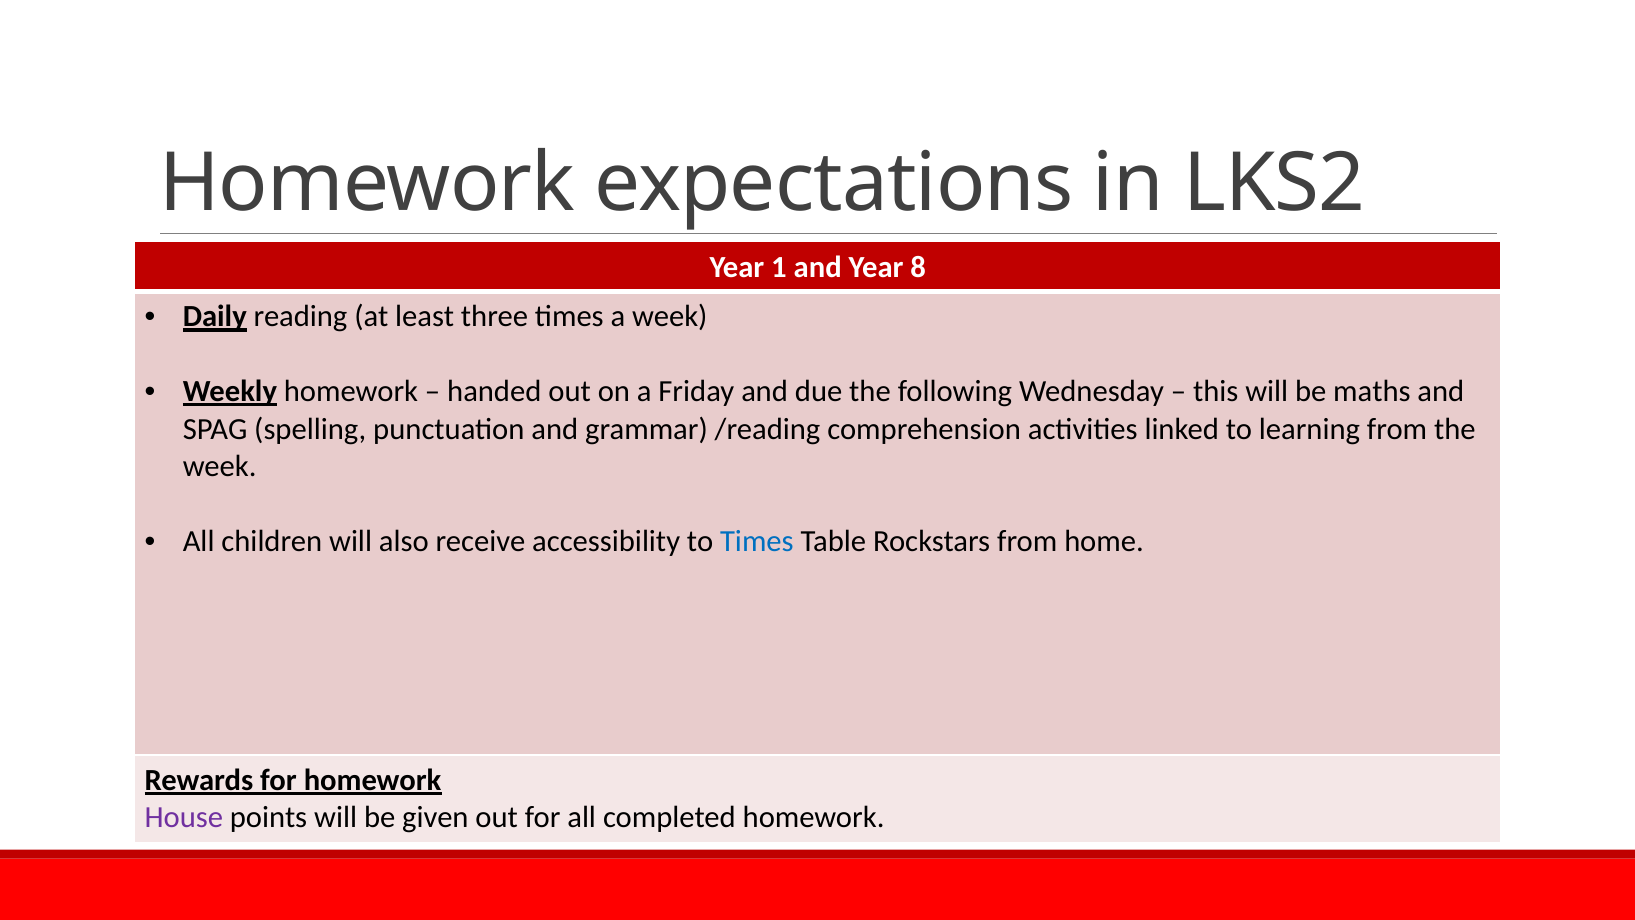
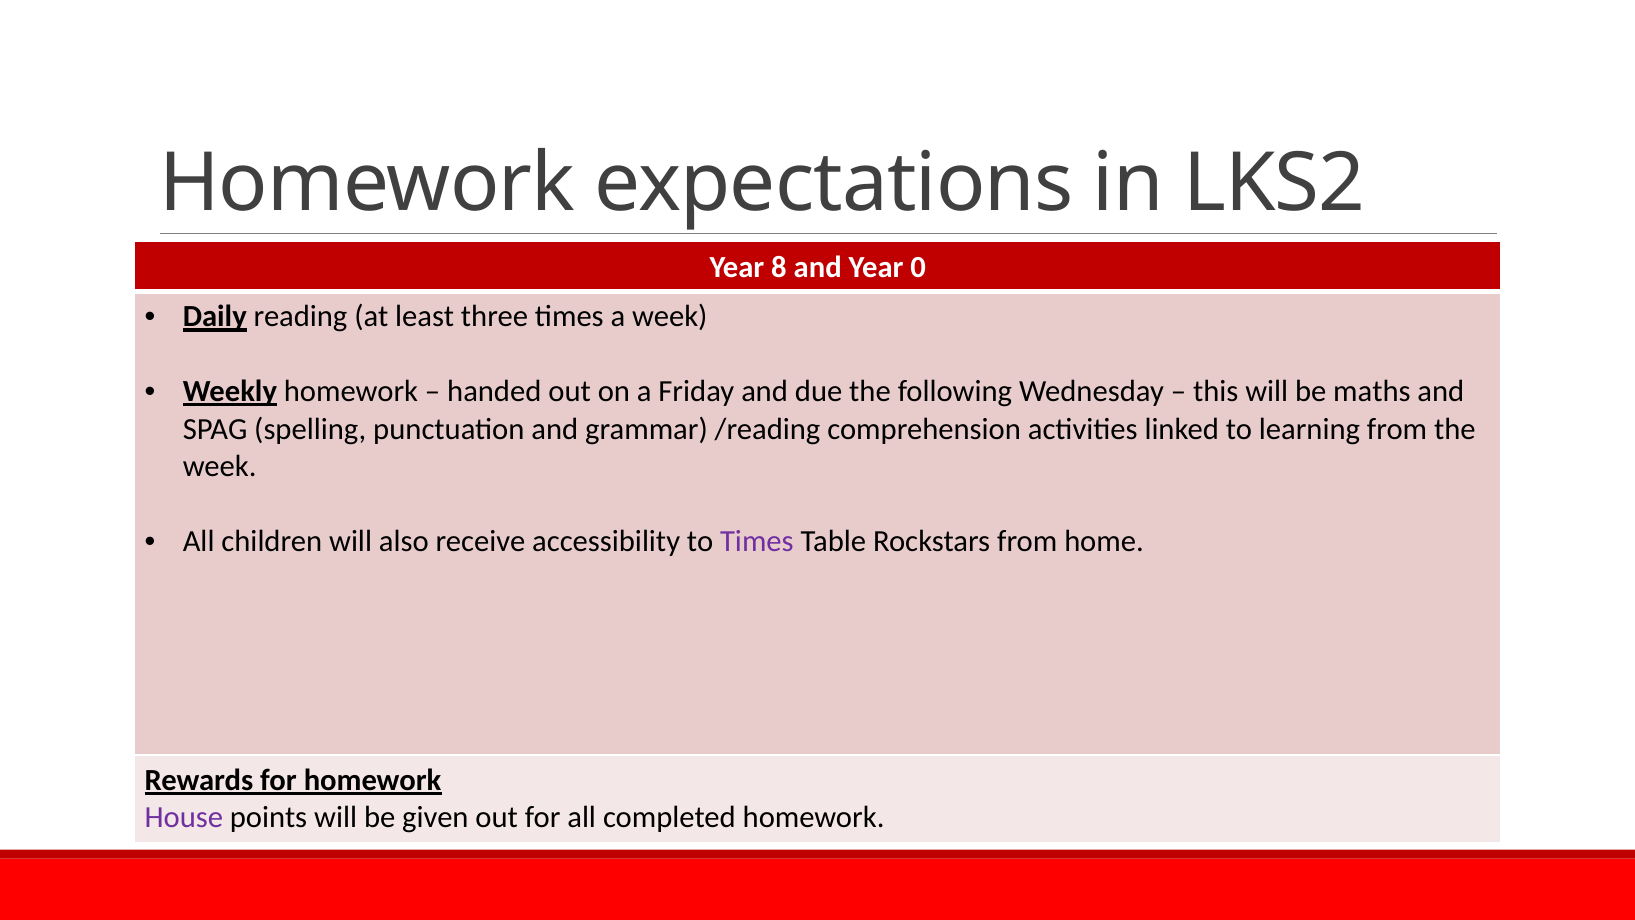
1: 1 -> 8
8: 8 -> 0
Times at (757, 541) colour: blue -> purple
